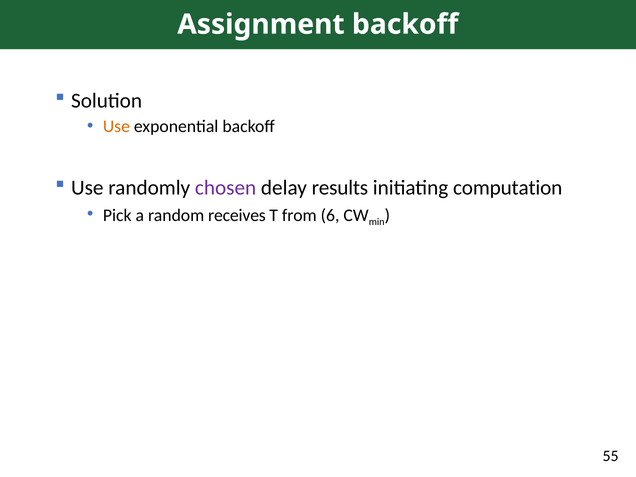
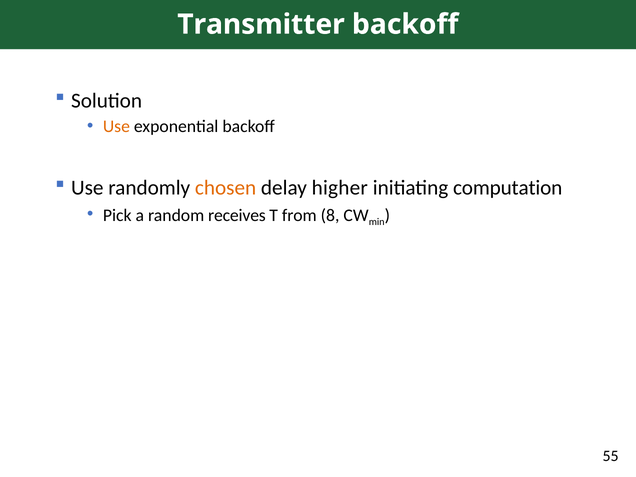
Assignment: Assignment -> Transmitter
chosen colour: purple -> orange
results: results -> higher
6: 6 -> 8
